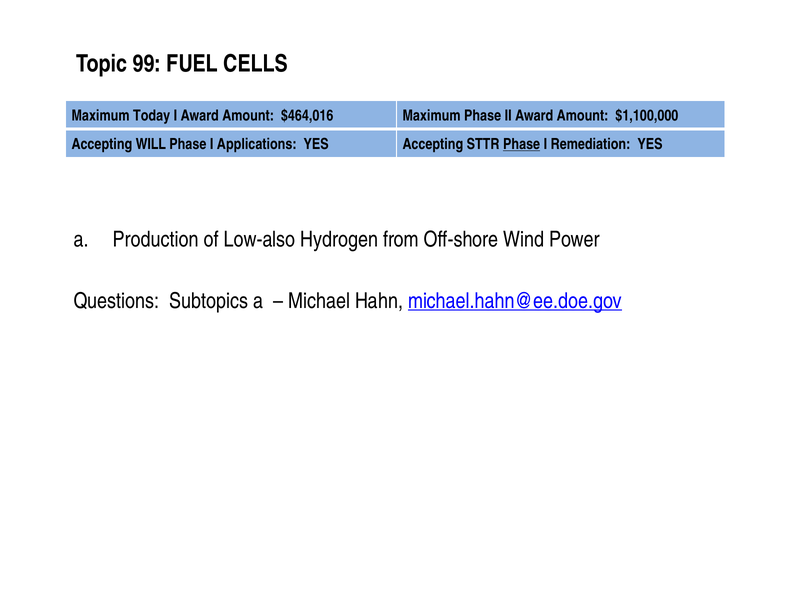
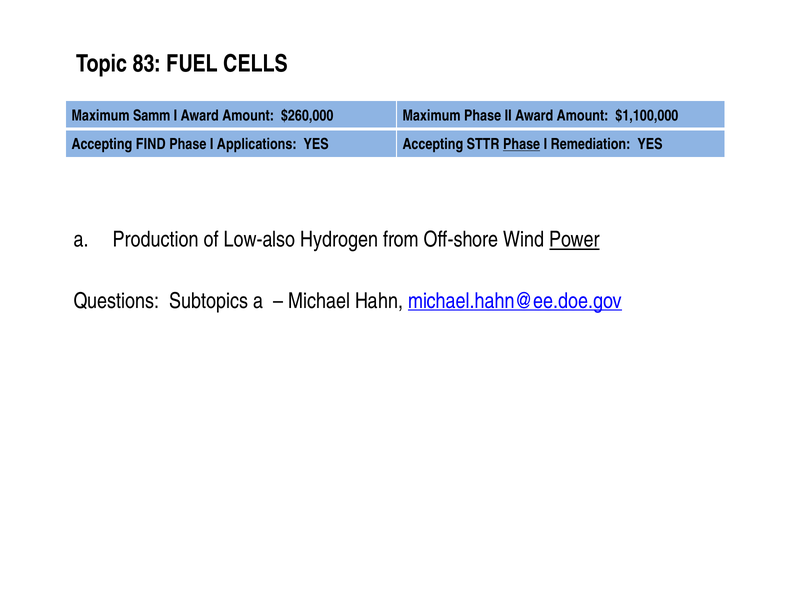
99: 99 -> 83
Today: Today -> Samm
$464,016: $464,016 -> $260,000
WILL: WILL -> FIND
Power underline: none -> present
